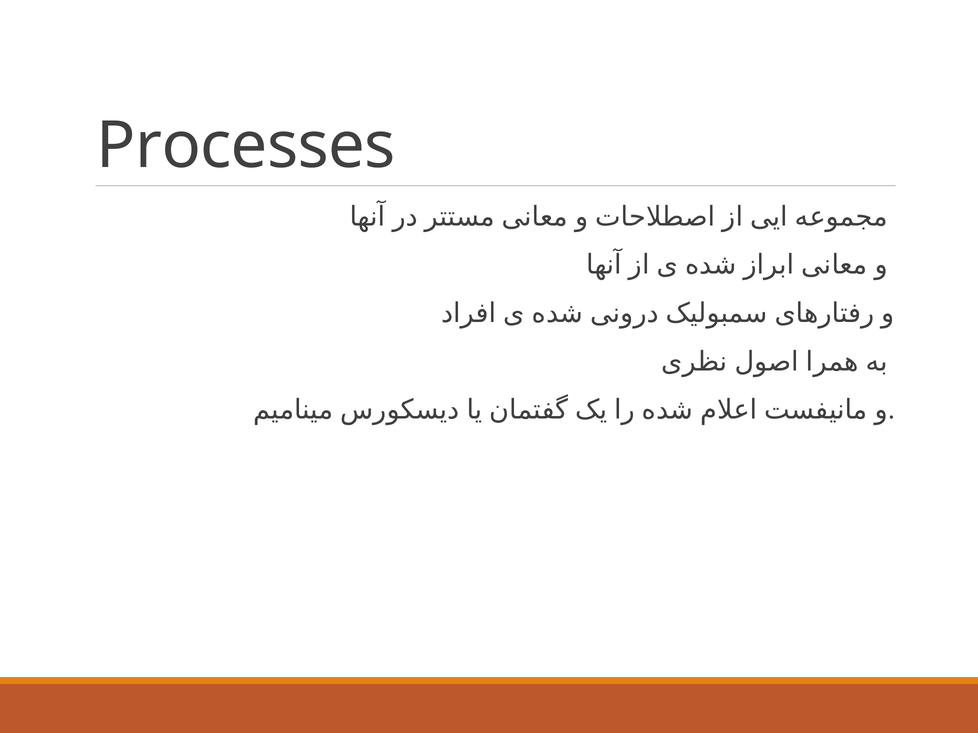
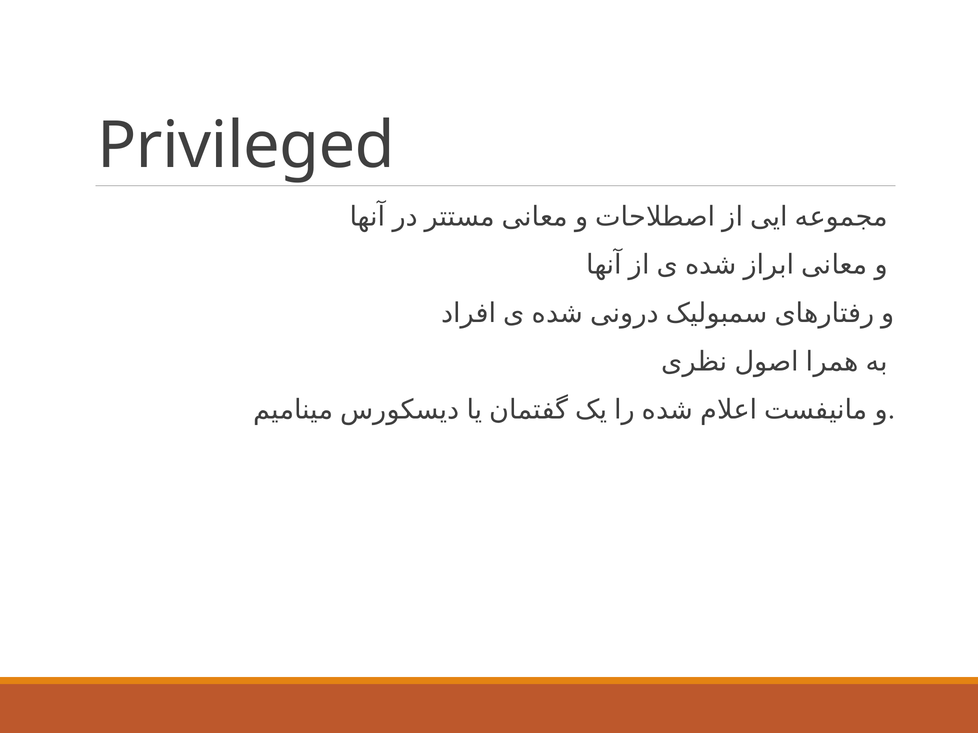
Processes: Processes -> Privileged
